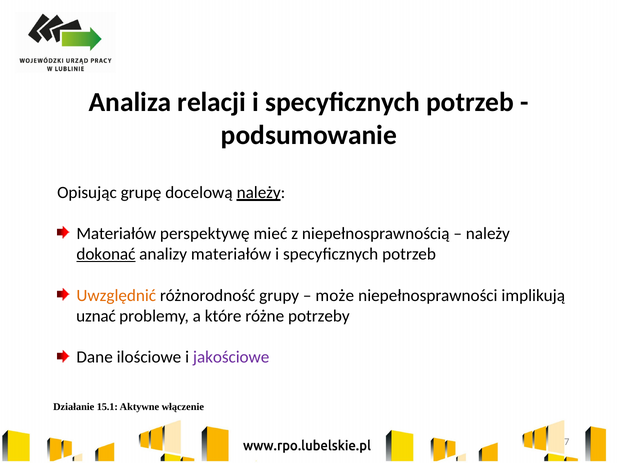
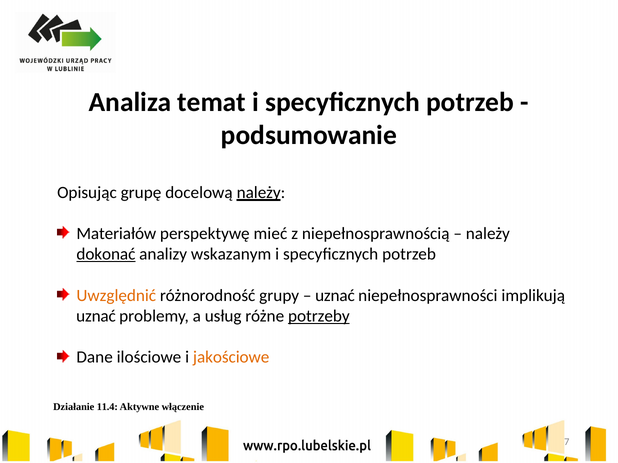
relacji: relacji -> temat
analizy materiałów: materiałów -> wskazanym
może at (335, 296): może -> uznać
które: które -> usług
potrzeby underline: none -> present
jakościowe colour: purple -> orange
15.1: 15.1 -> 11.4
